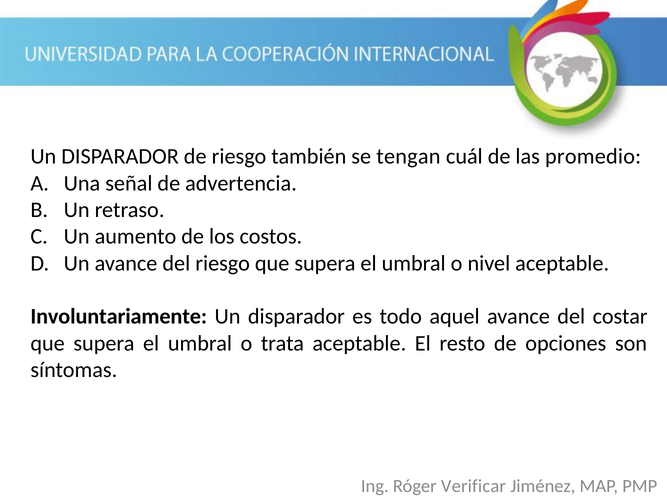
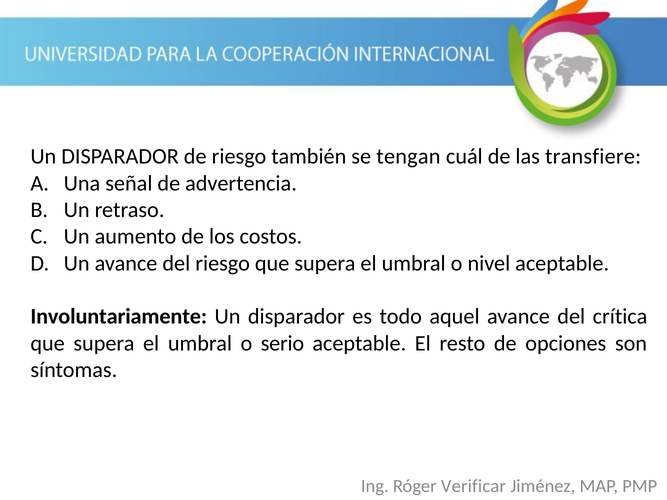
promedio: promedio -> transfiere
costar: costar -> crítica
trata: trata -> serio
